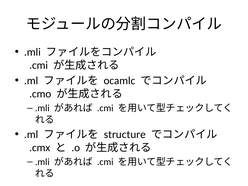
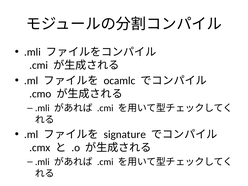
structure: structure -> signature
